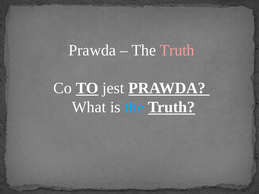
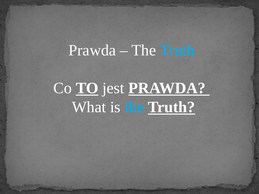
Truth at (177, 50) colour: pink -> light blue
